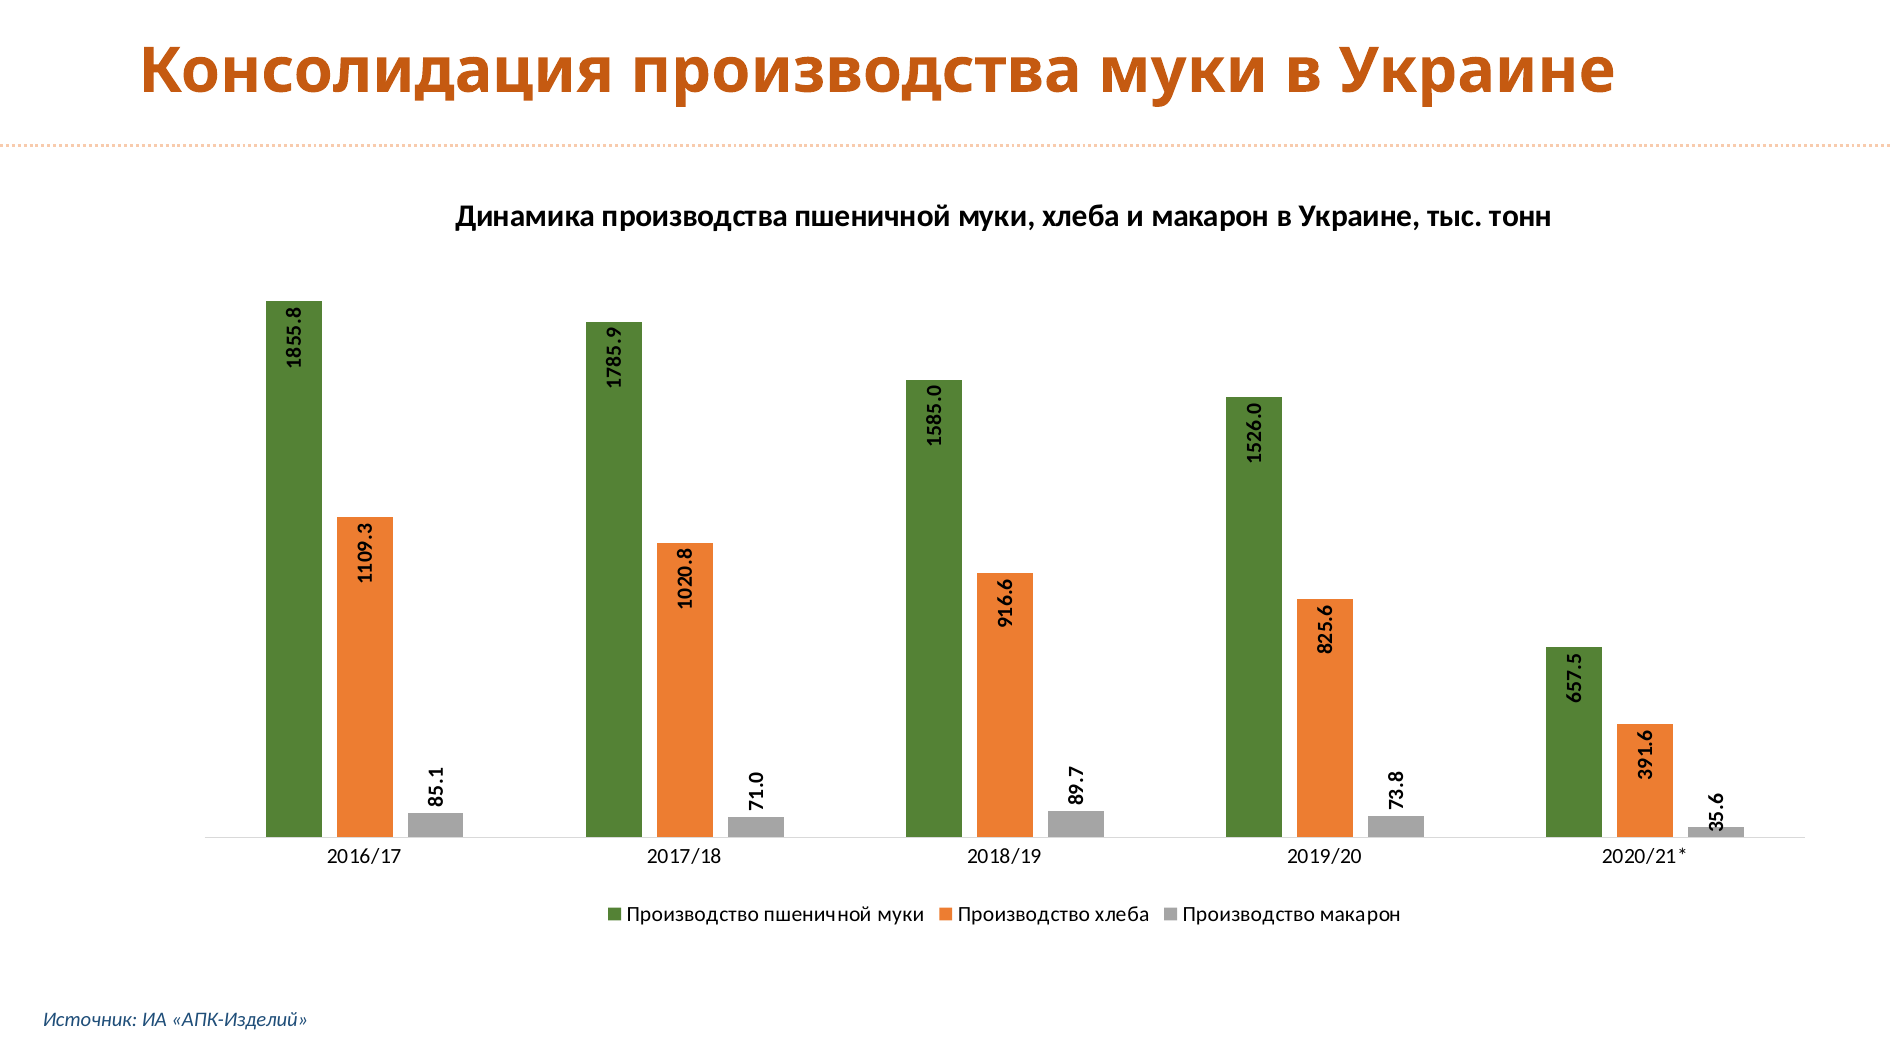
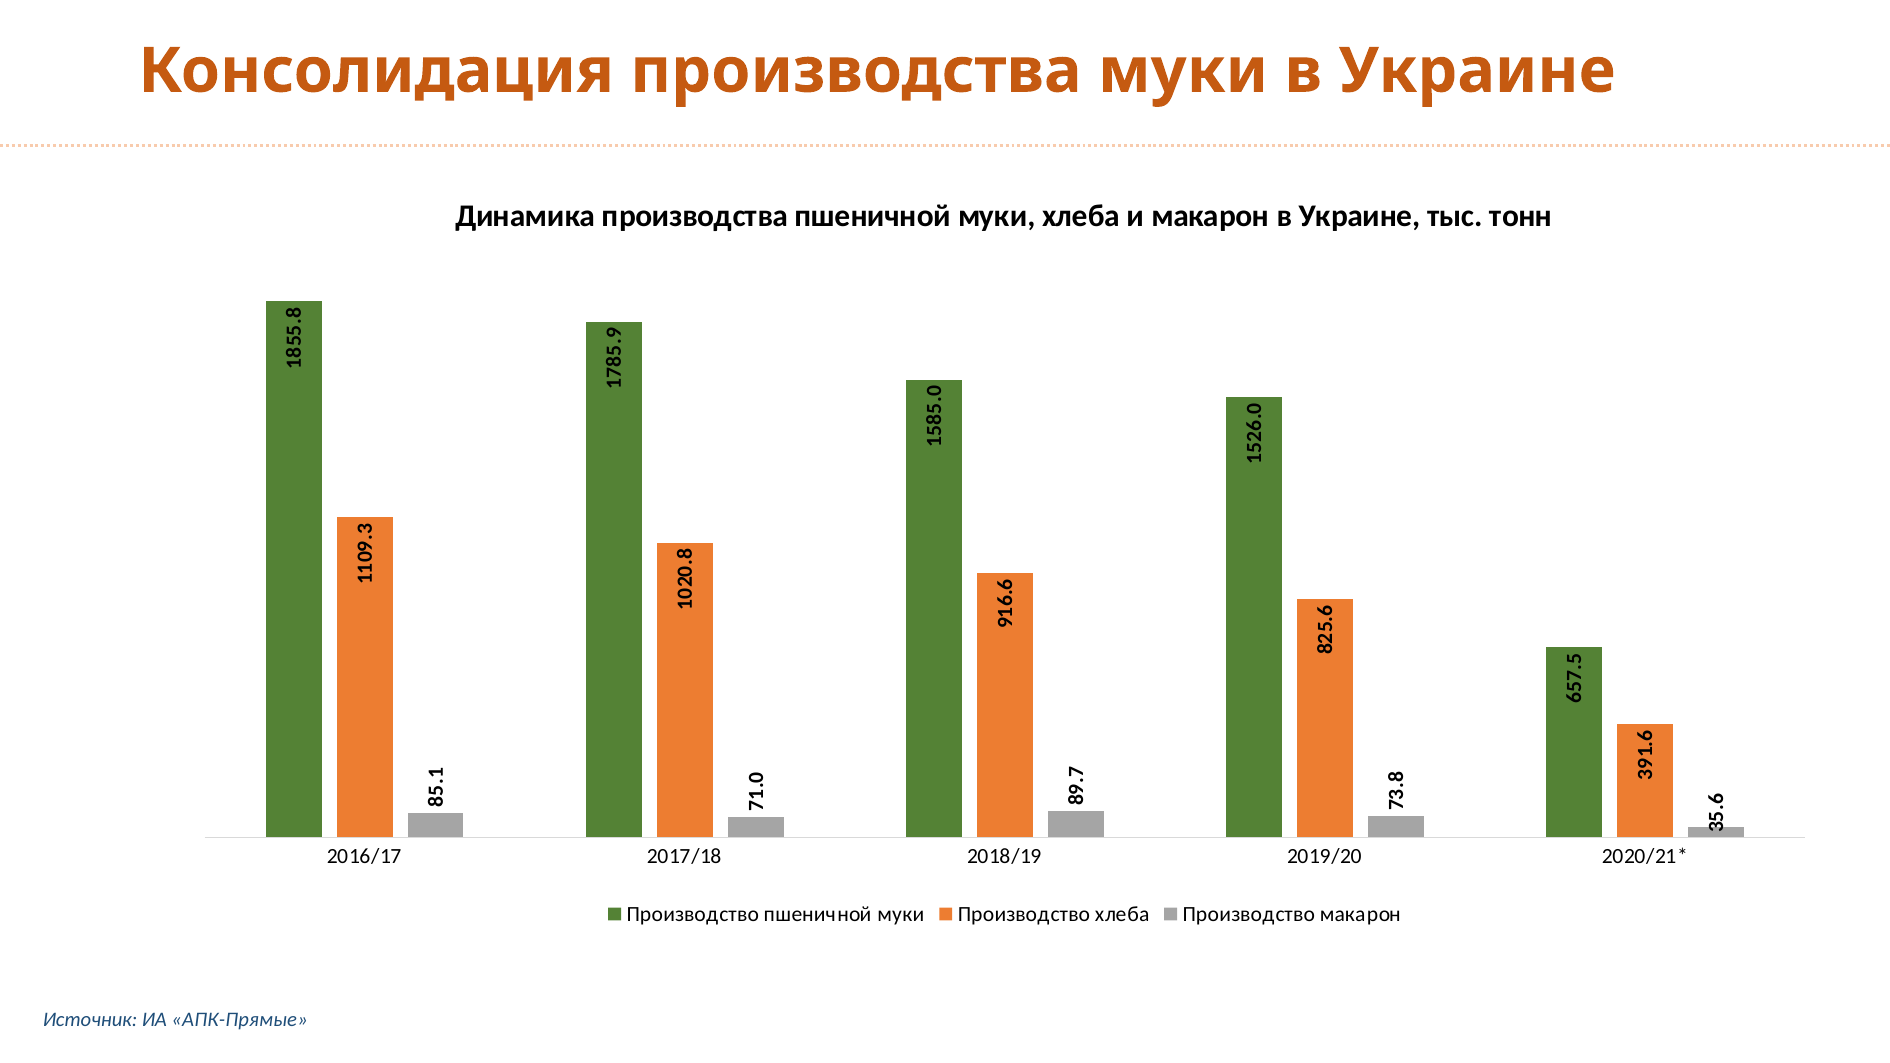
АПК-Изделий: АПК-Изделий -> АПК-Прямые
